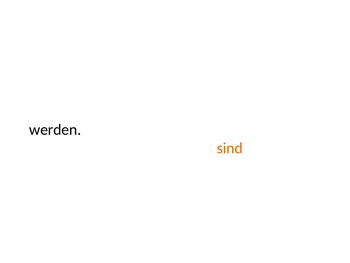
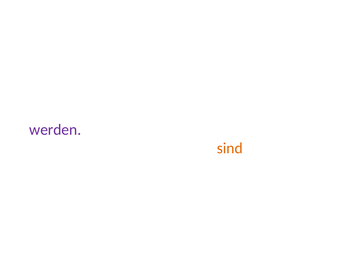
werden colour: black -> purple
